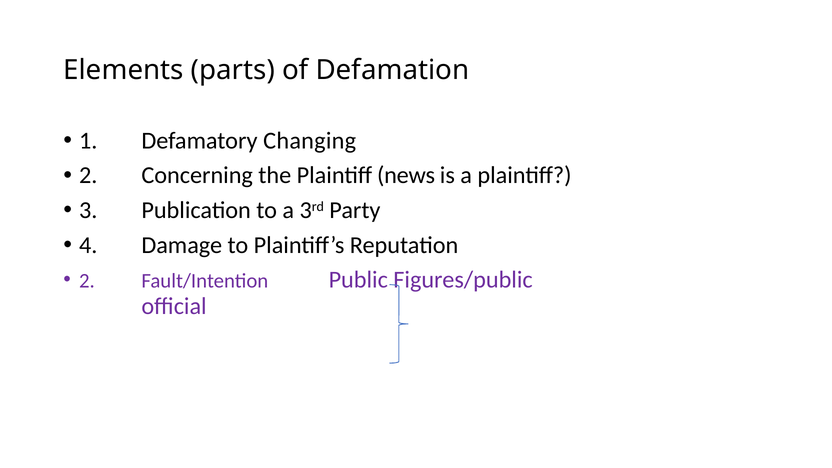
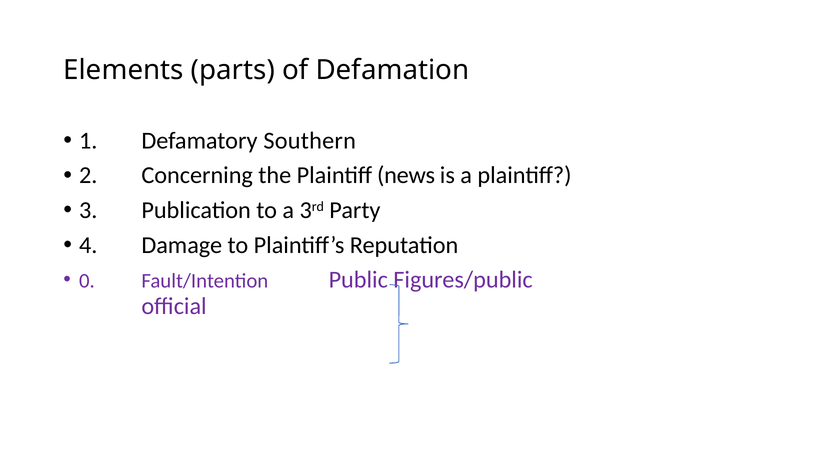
Changing: Changing -> Southern
2 at (87, 281): 2 -> 0
